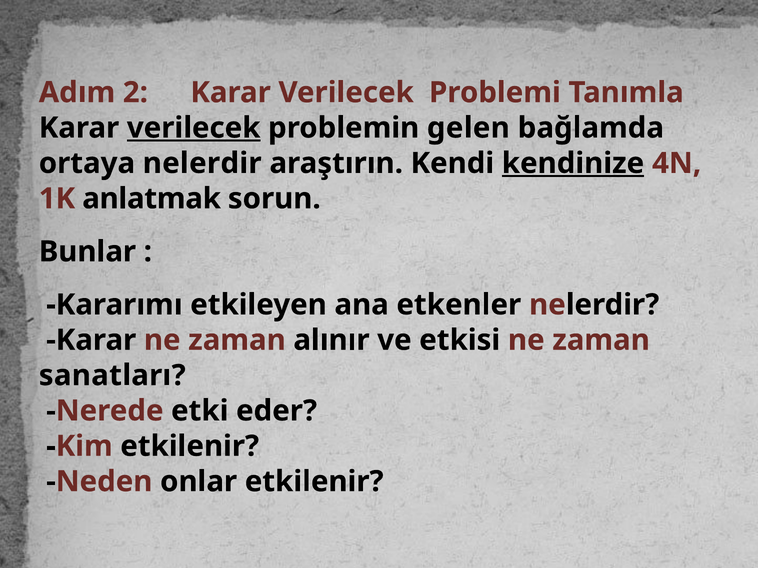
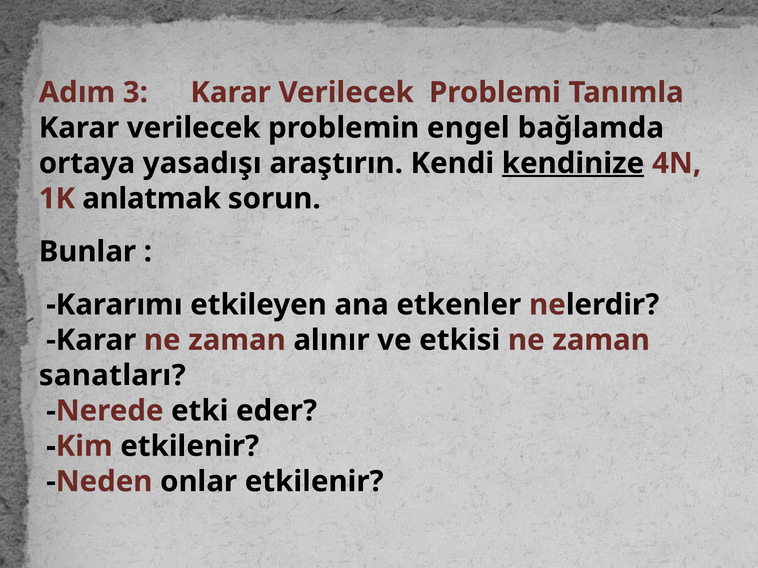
2: 2 -> 3
verilecek at (194, 128) underline: present -> none
gelen: gelen -> engel
ortaya nelerdir: nelerdir -> yasadışı
